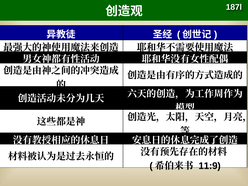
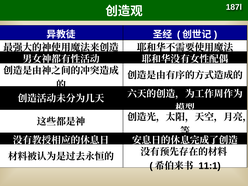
11:9: 11:9 -> 11:1
